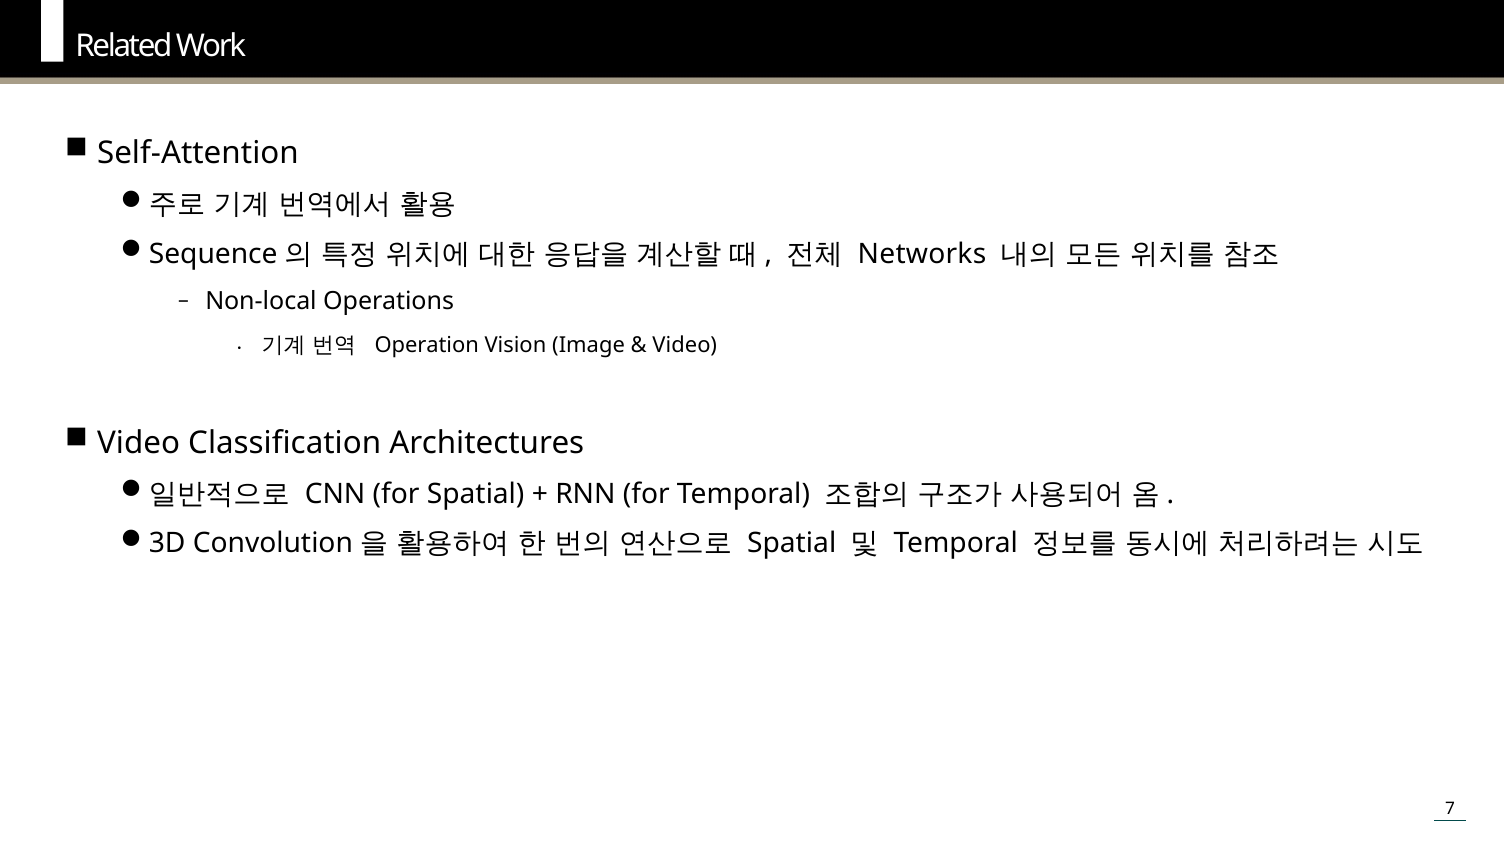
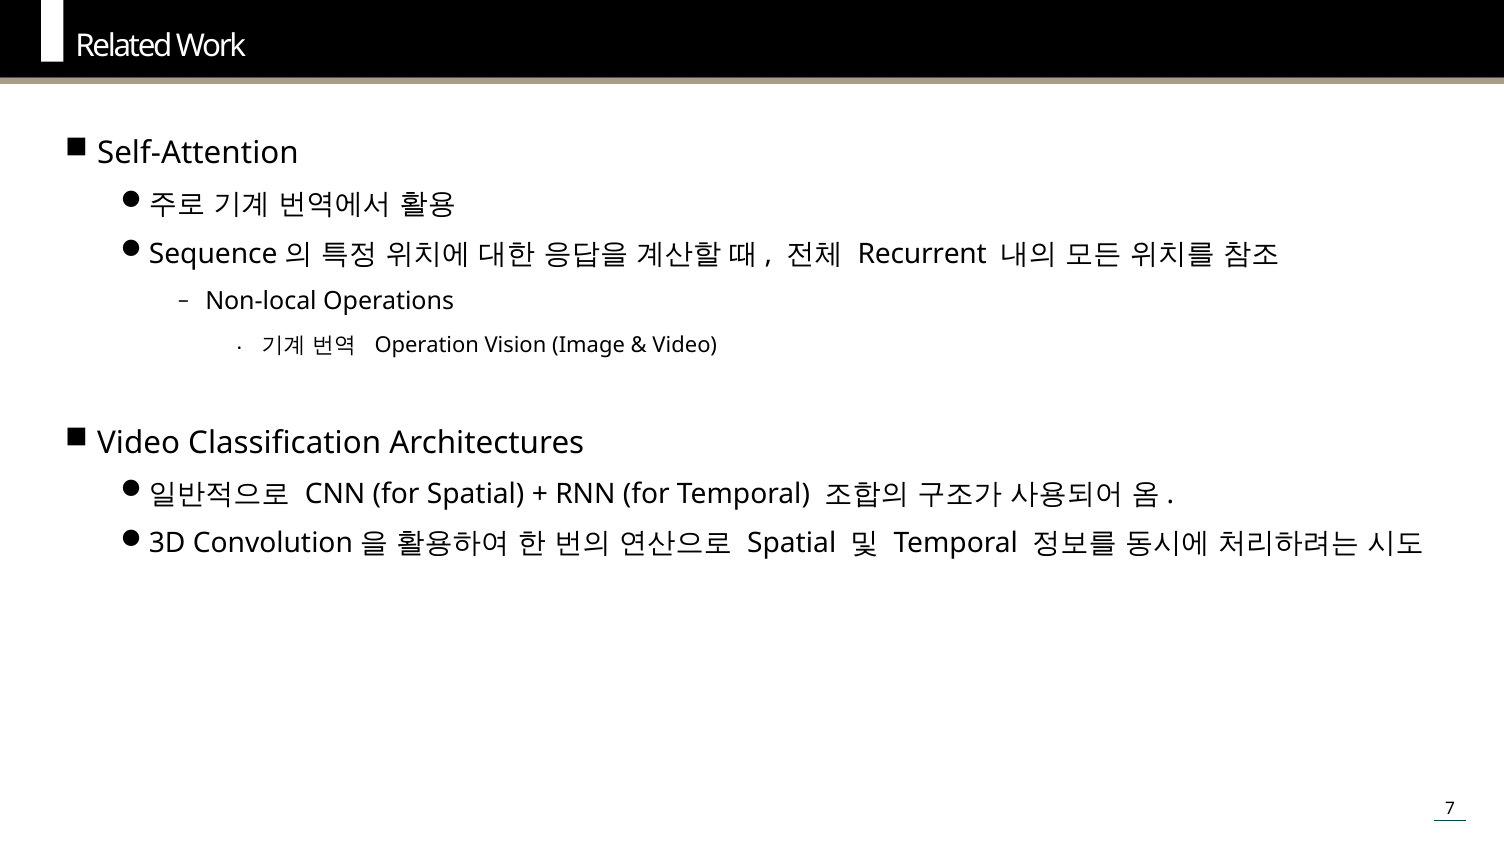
Networks: Networks -> Recurrent
